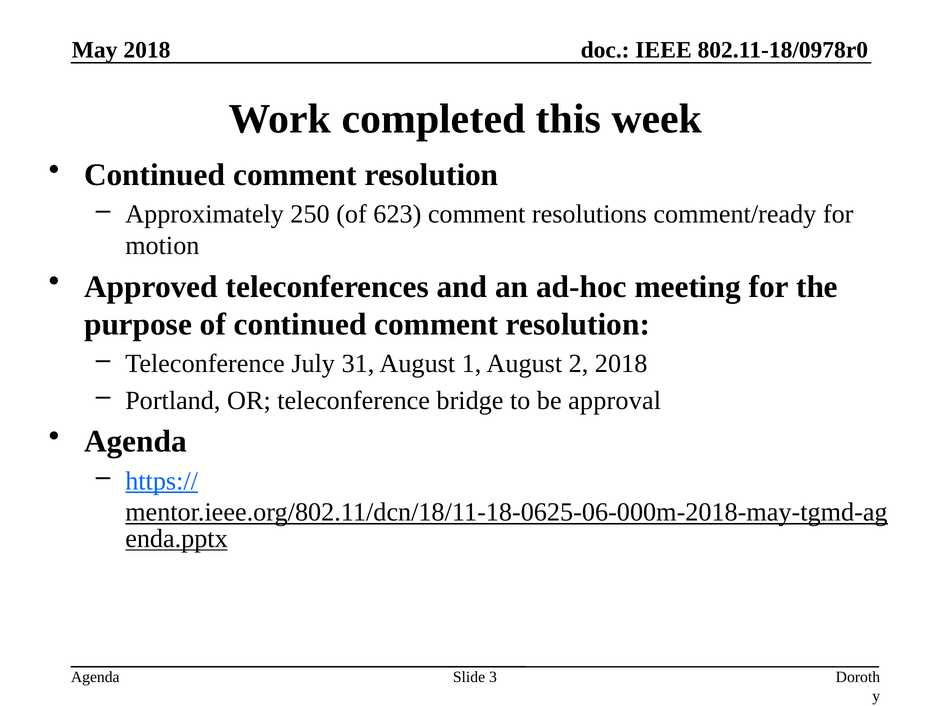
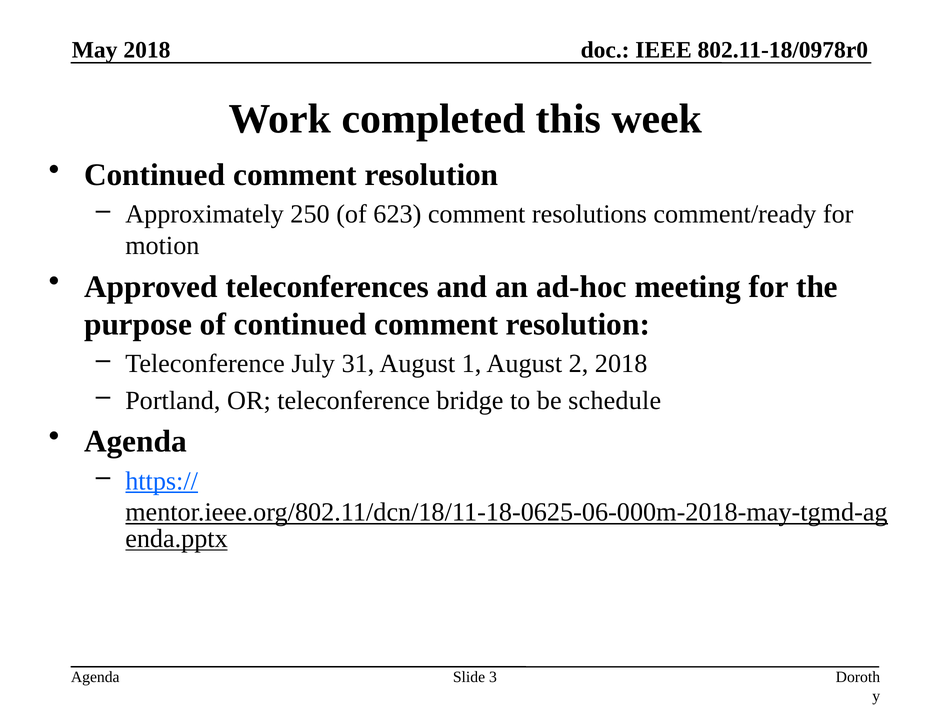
approval: approval -> schedule
